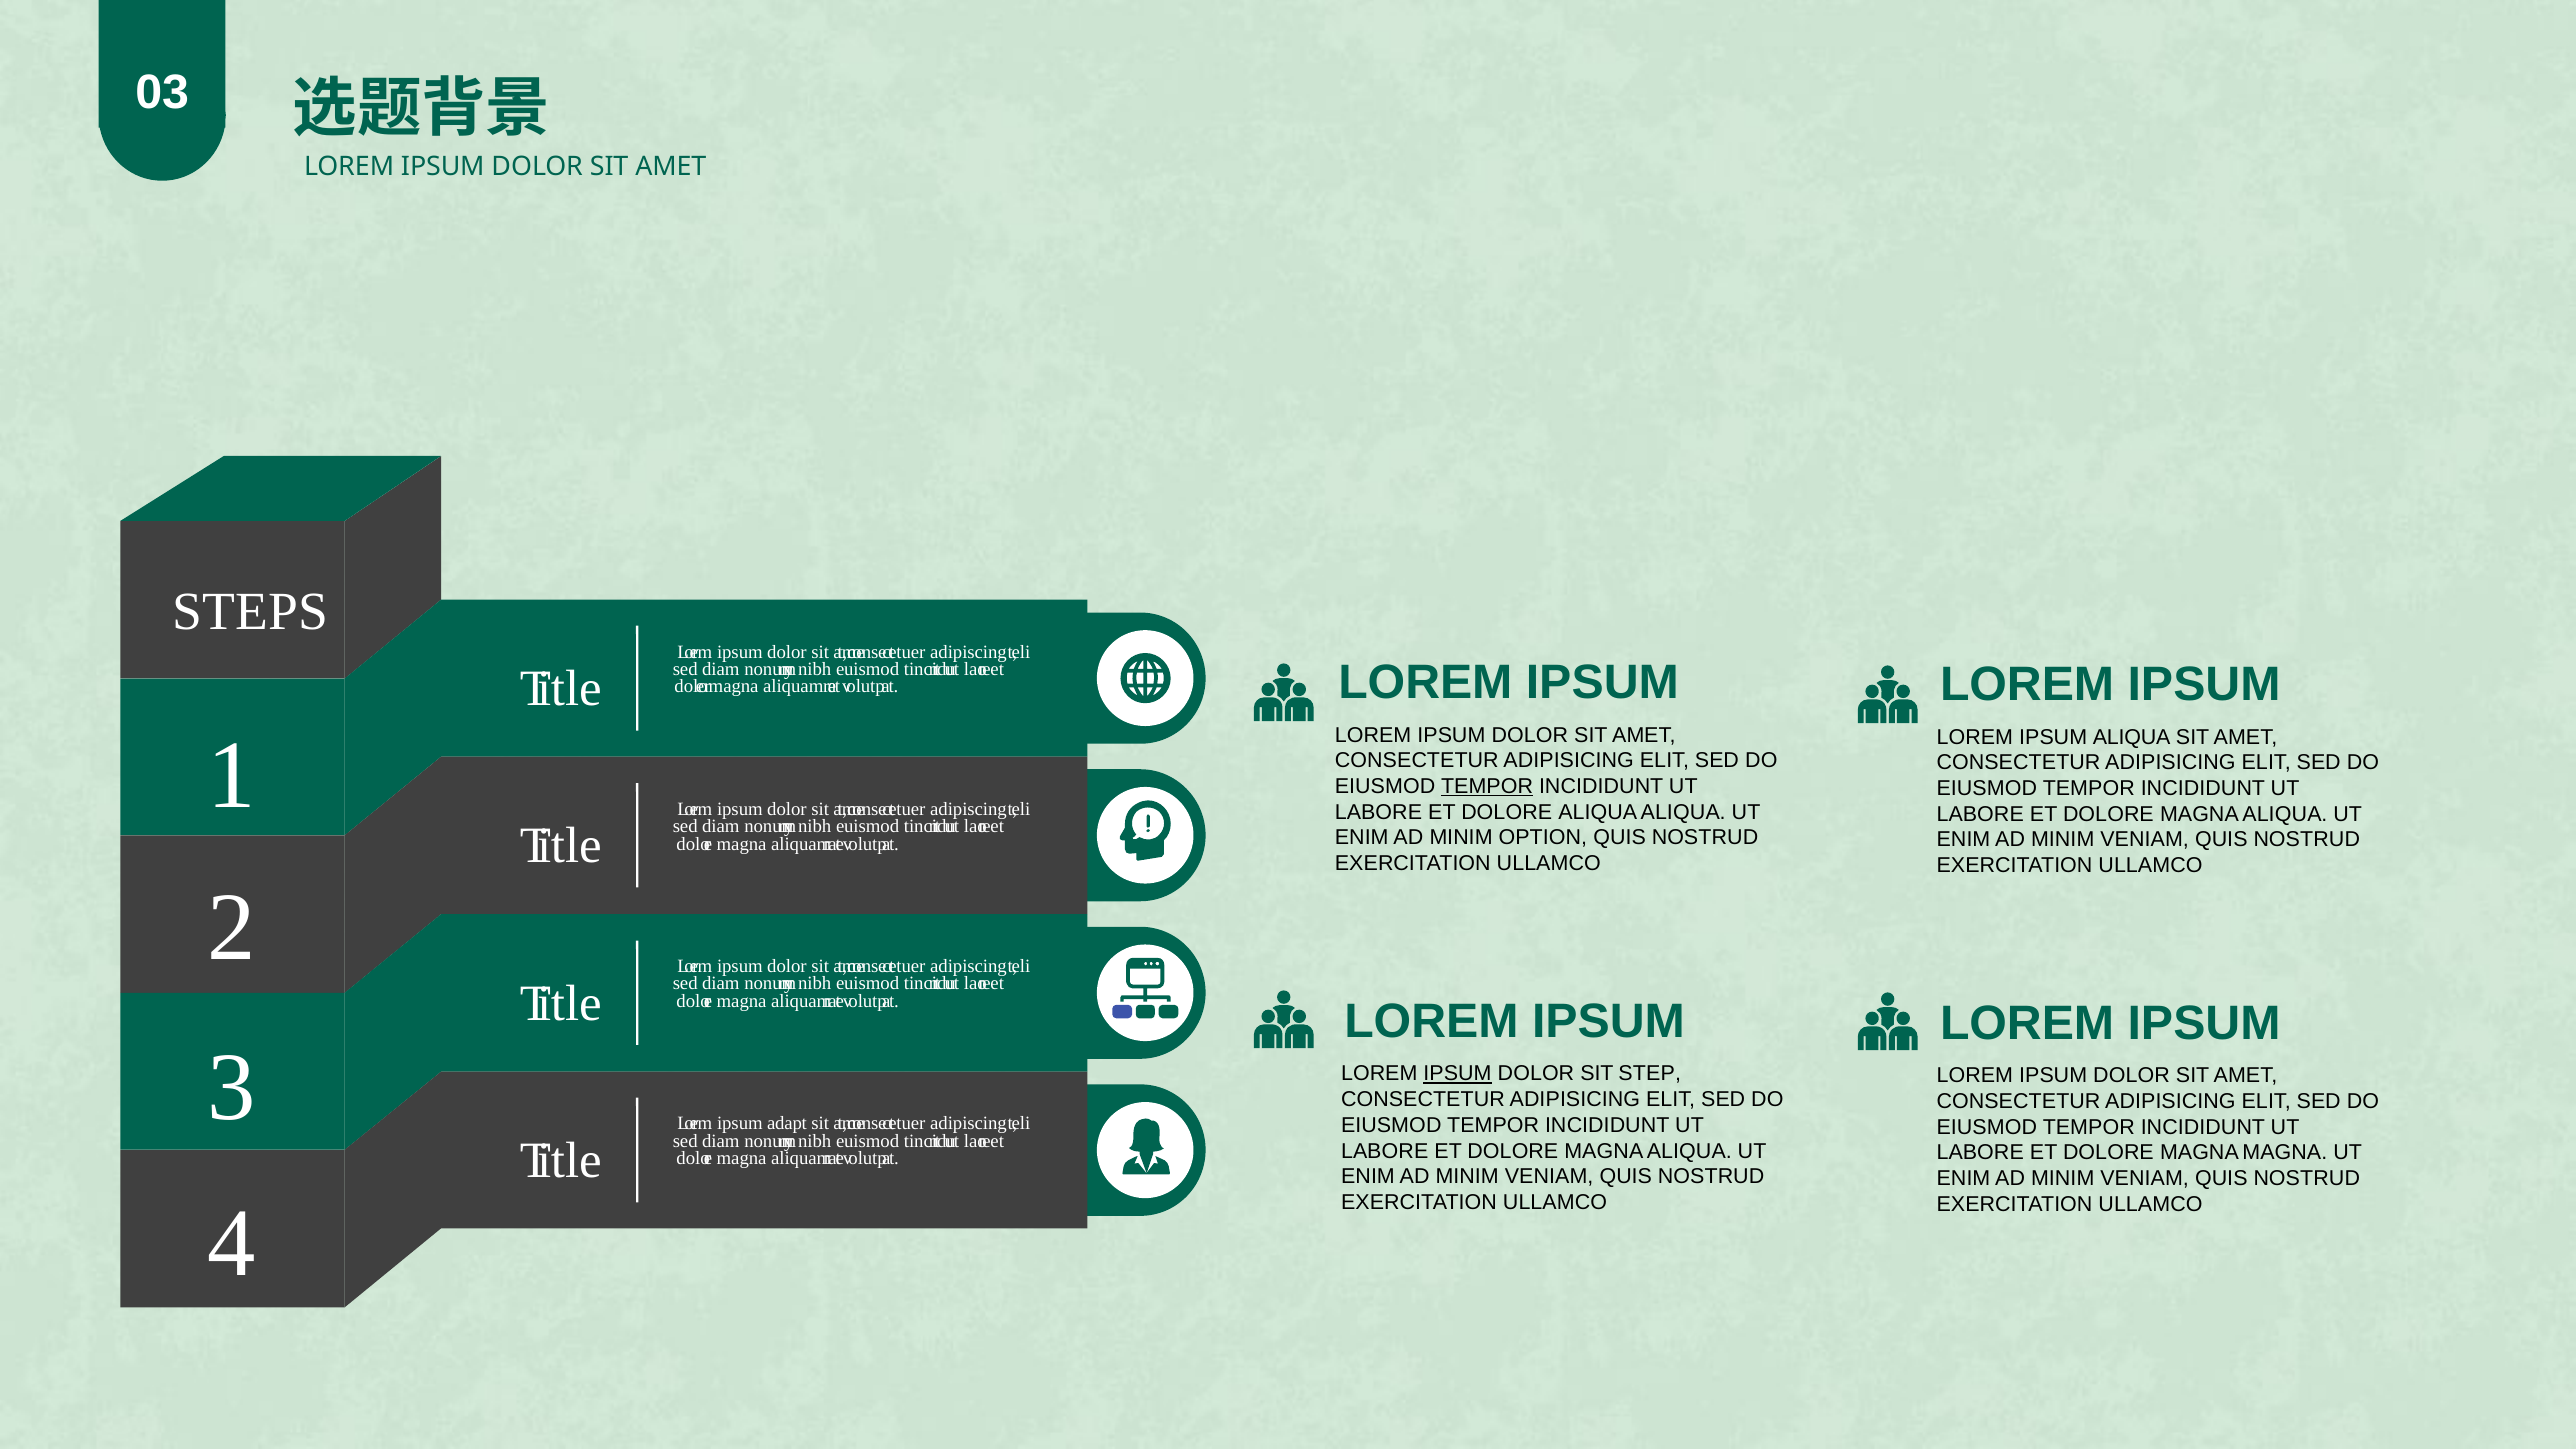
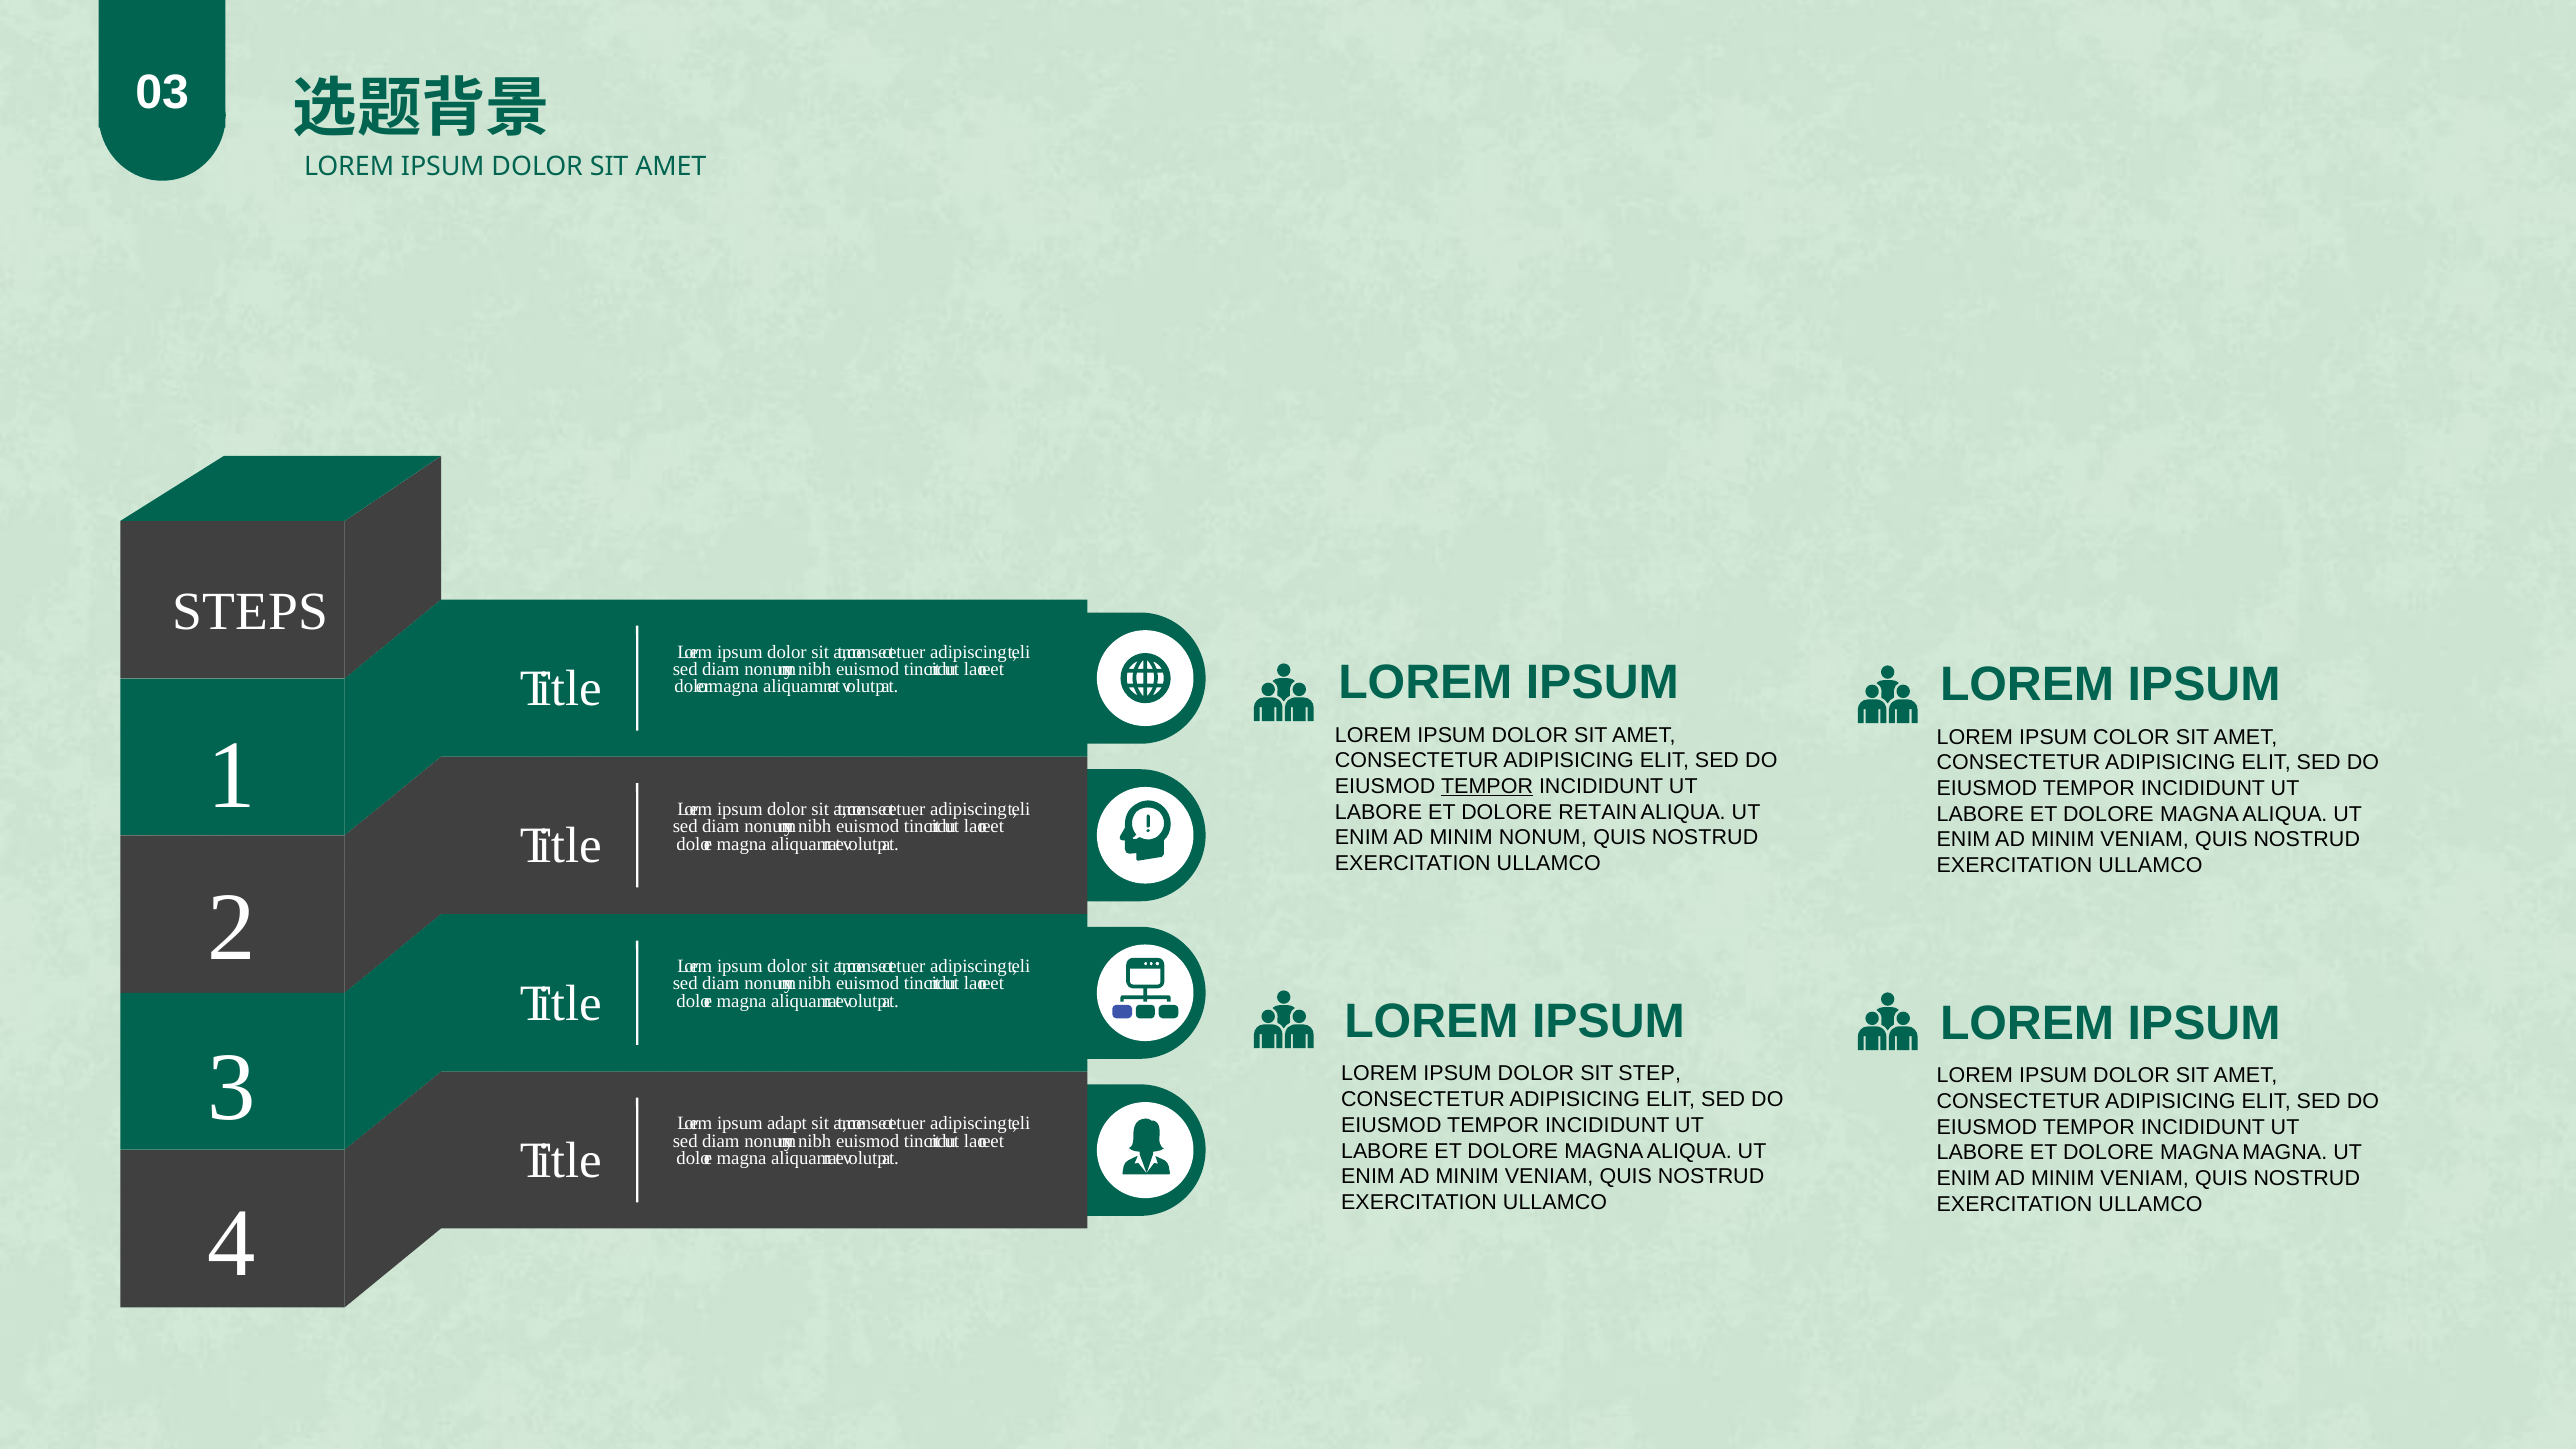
IPSUM ALIQUA: ALIQUA -> COLOR
DOLORE ALIQUA: ALIQUA -> RETAIN
MINIM OPTION: OPTION -> NONUM
IPSUM at (1458, 1074) underline: present -> none
